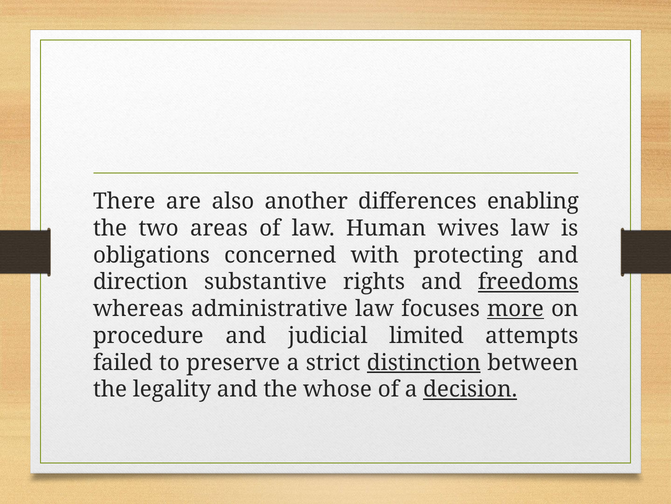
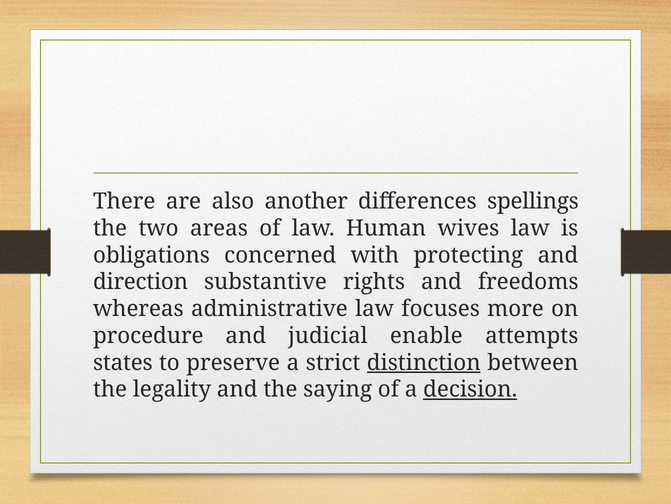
enabling: enabling -> spellings
freedoms underline: present -> none
more underline: present -> none
limited: limited -> enable
failed: failed -> states
whose: whose -> saying
